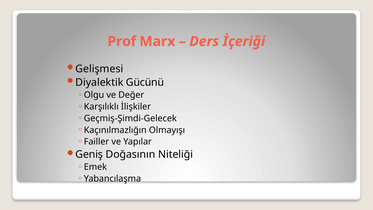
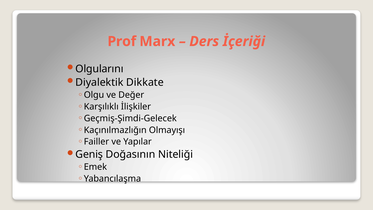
Gelişmesi: Gelişmesi -> Olgularını
Gücünü: Gücünü -> Dikkate
